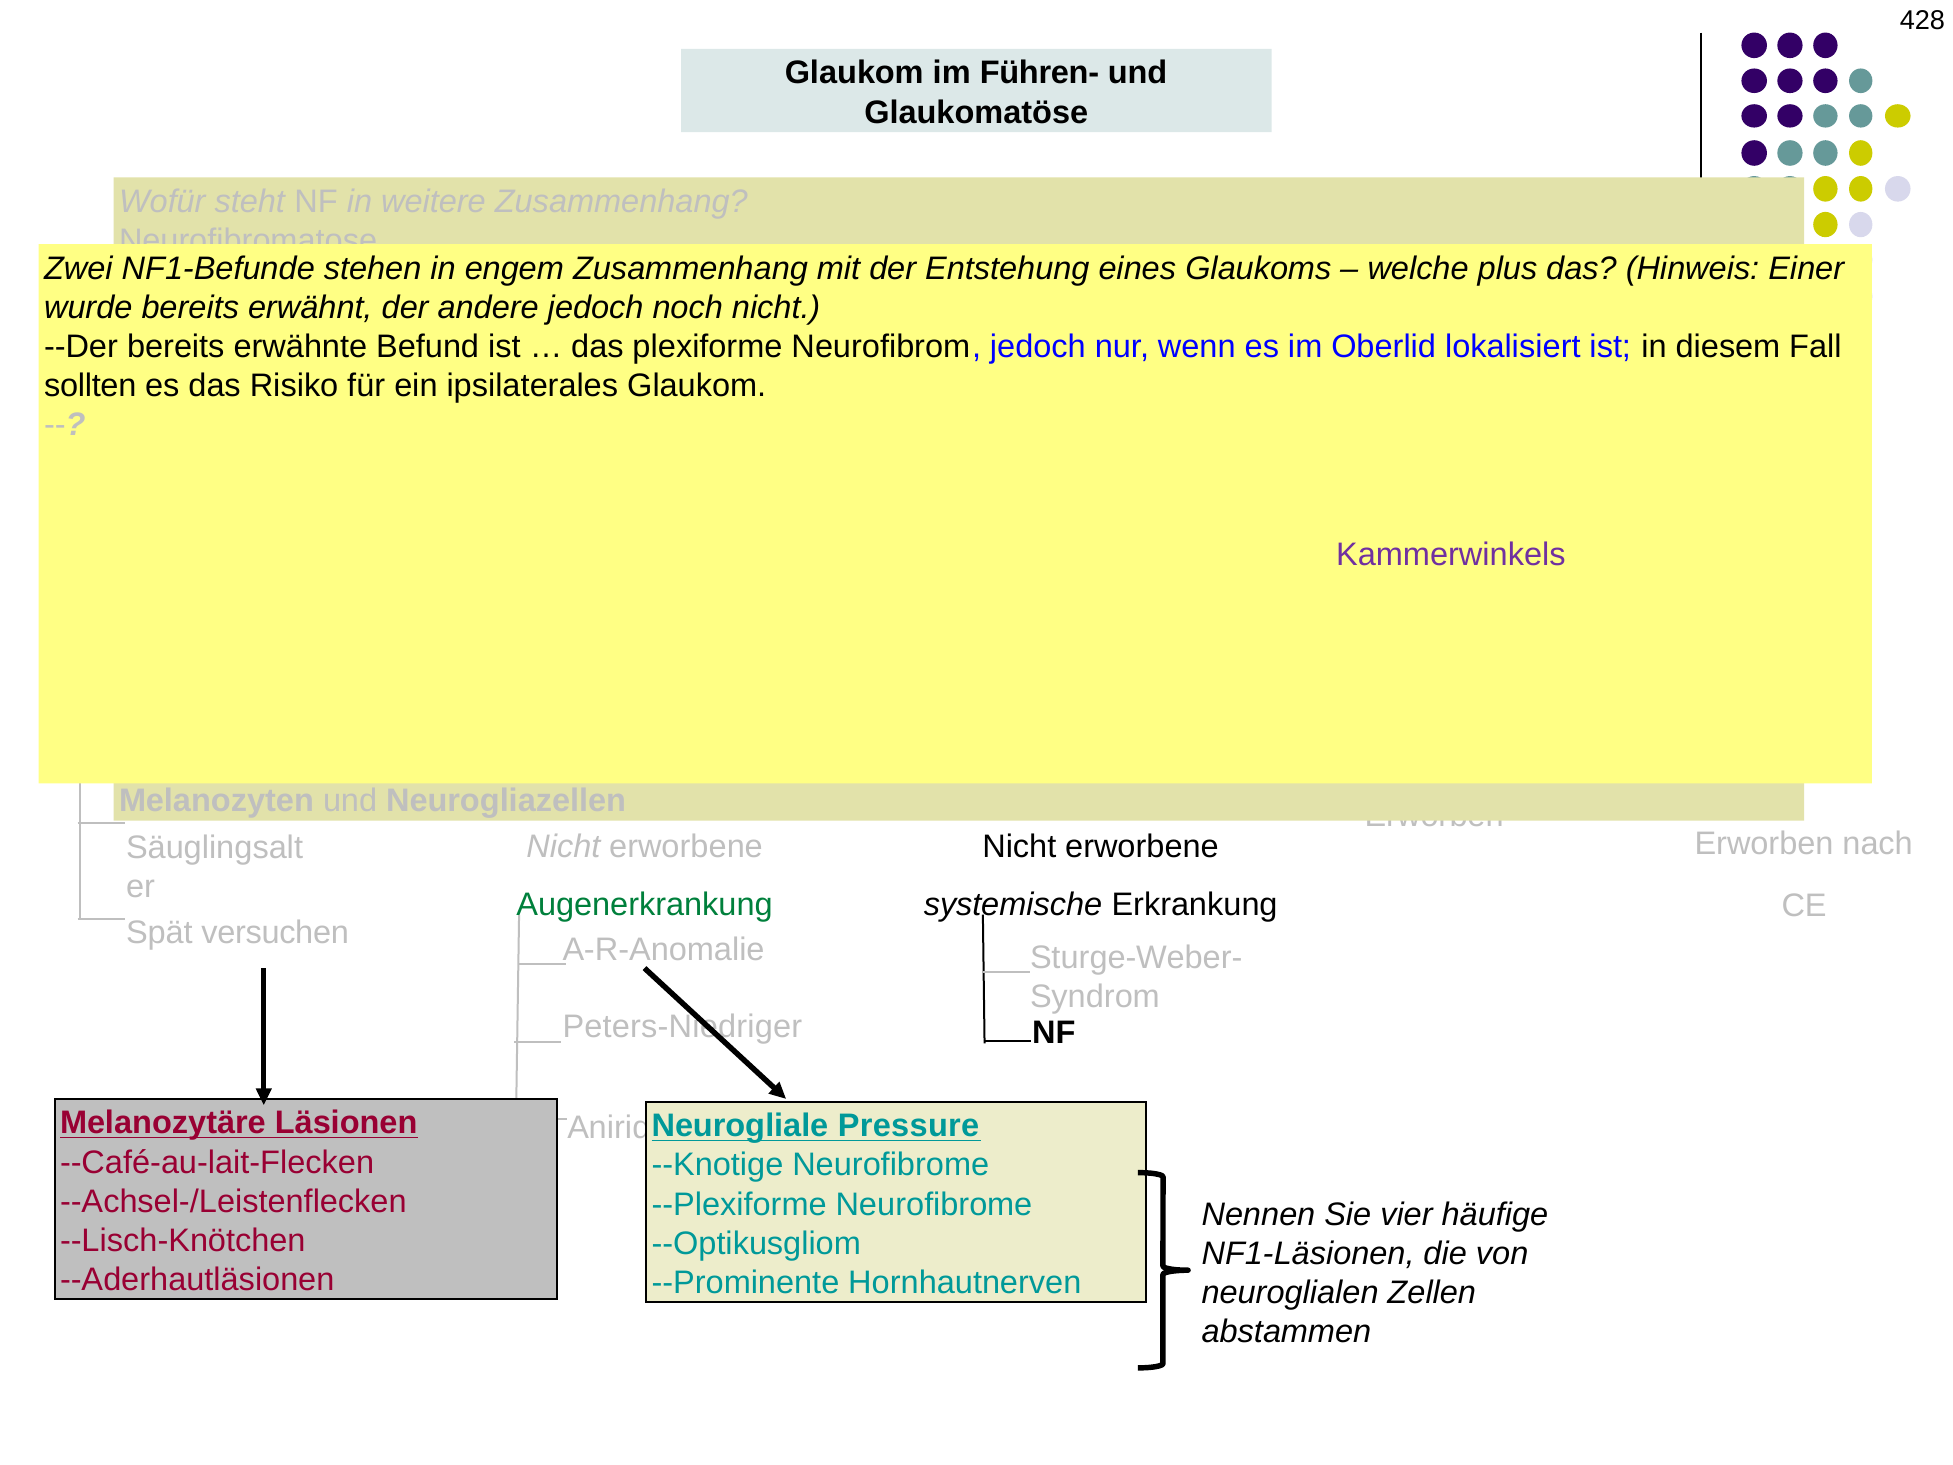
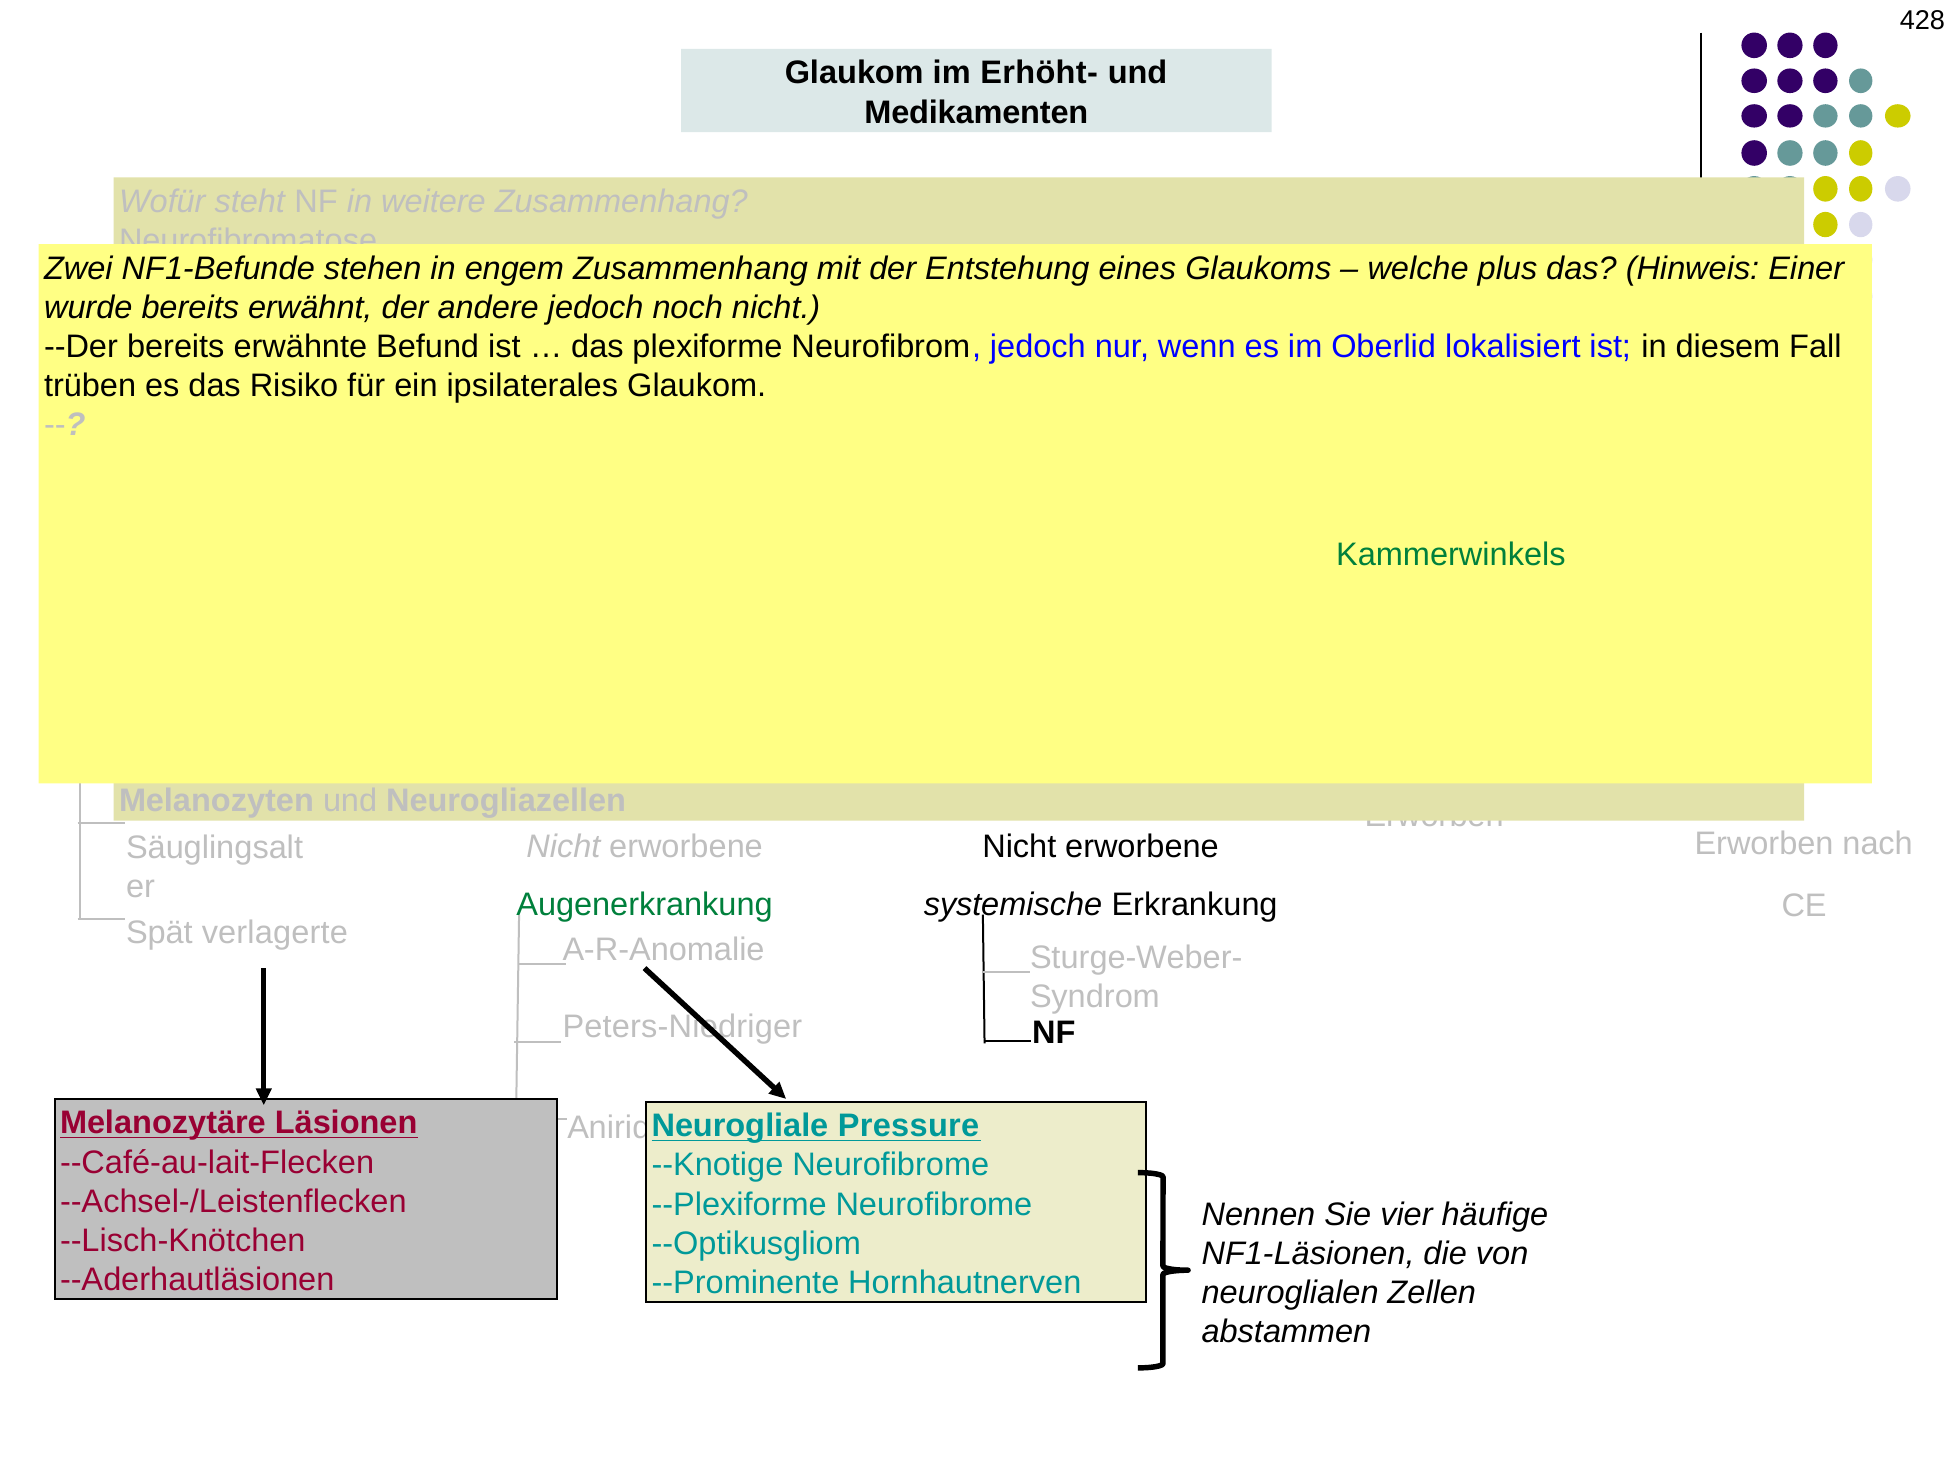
Führen-: Führen- -> Erhöht-
Glaukomatöse: Glaukomatöse -> Medikamenten
sollten: sollten -> trüben
Kammerwinkels at (1451, 555) colour: purple -> green
versuchen: versuchen -> verlagerte
